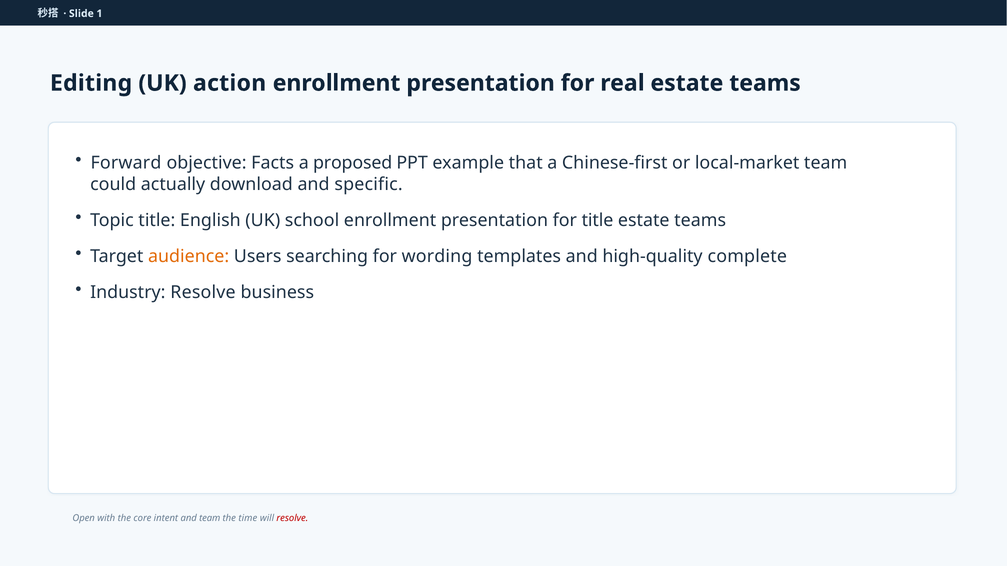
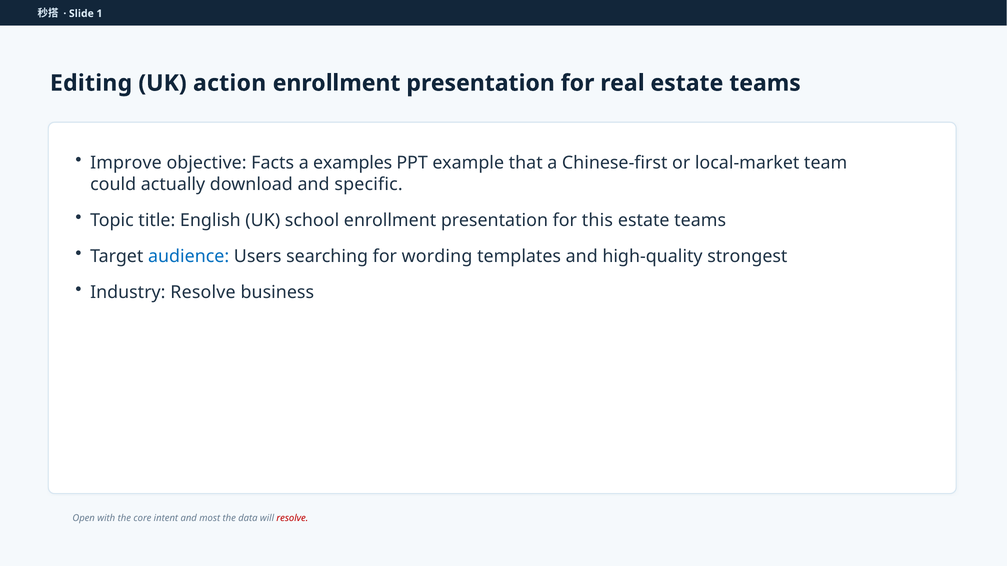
Forward: Forward -> Improve
proposed: proposed -> examples
for title: title -> this
audience colour: orange -> blue
complete: complete -> strongest
and team: team -> most
time: time -> data
